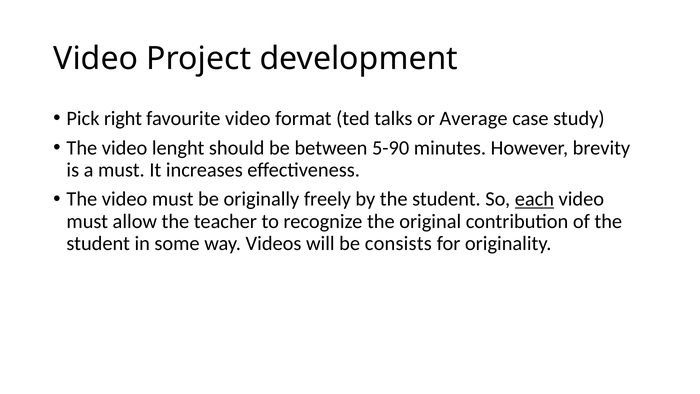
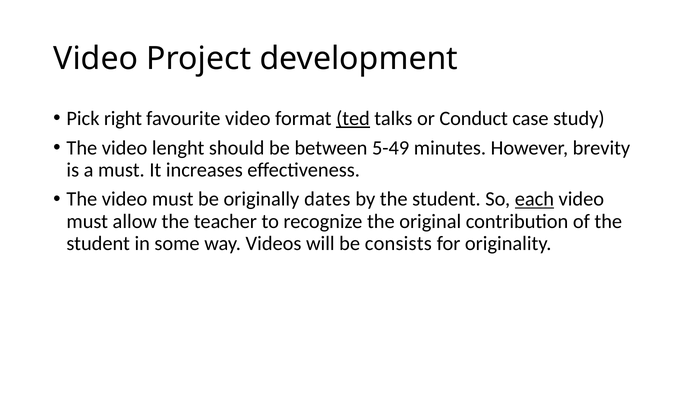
ted underline: none -> present
Average: Average -> Conduct
5-90: 5-90 -> 5-49
freely: freely -> dates
